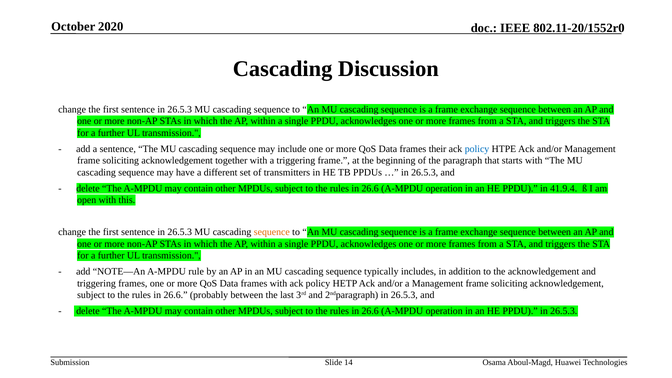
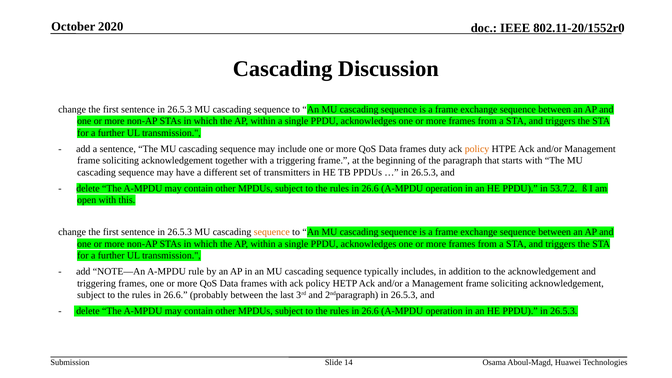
their: their -> duty
policy at (477, 149) colour: blue -> orange
41.9.4: 41.9.4 -> 53.7.2
